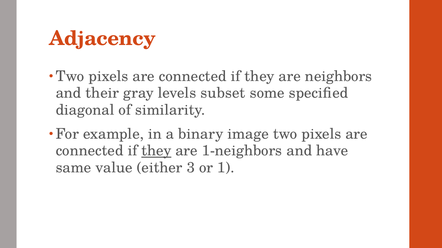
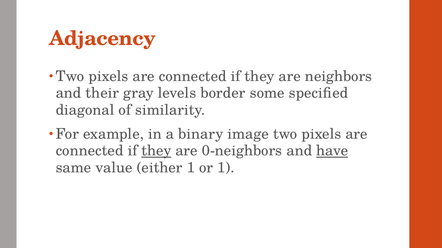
subset: subset -> border
1-neighbors: 1-neighbors -> 0-neighbors
have underline: none -> present
either 3: 3 -> 1
